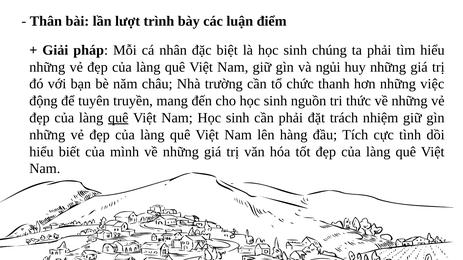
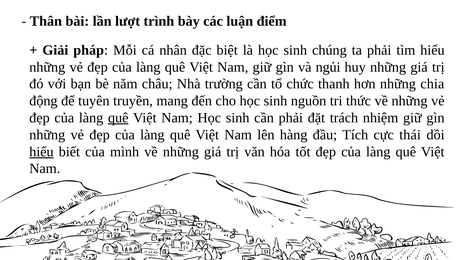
việc: việc -> chia
tình: tình -> thái
hiểu at (41, 152) underline: none -> present
